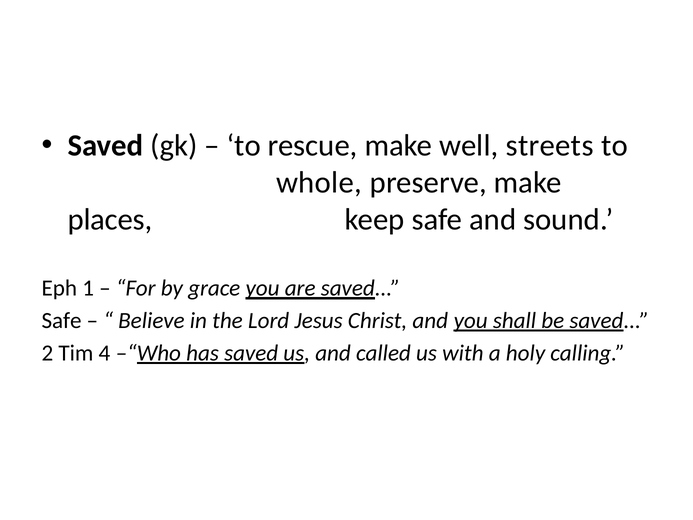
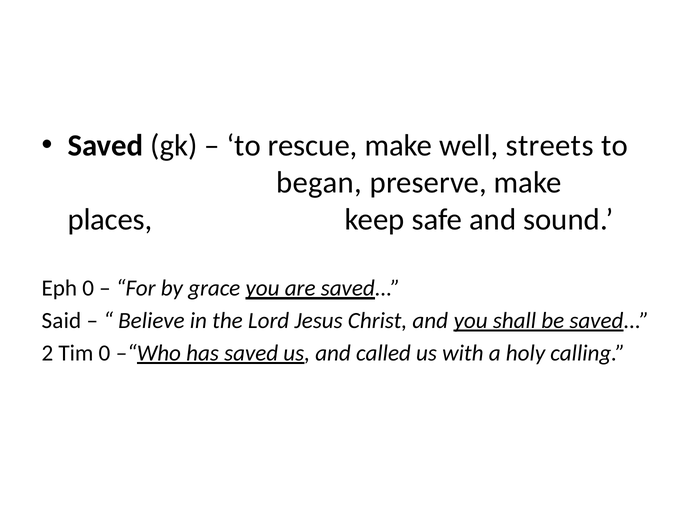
whole: whole -> began
Eph 1: 1 -> 0
Safe at (62, 320): Safe -> Said
Tim 4: 4 -> 0
